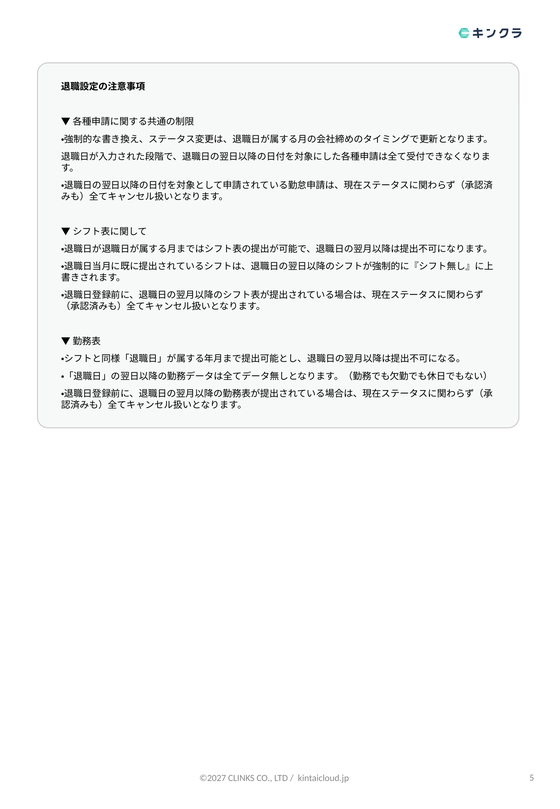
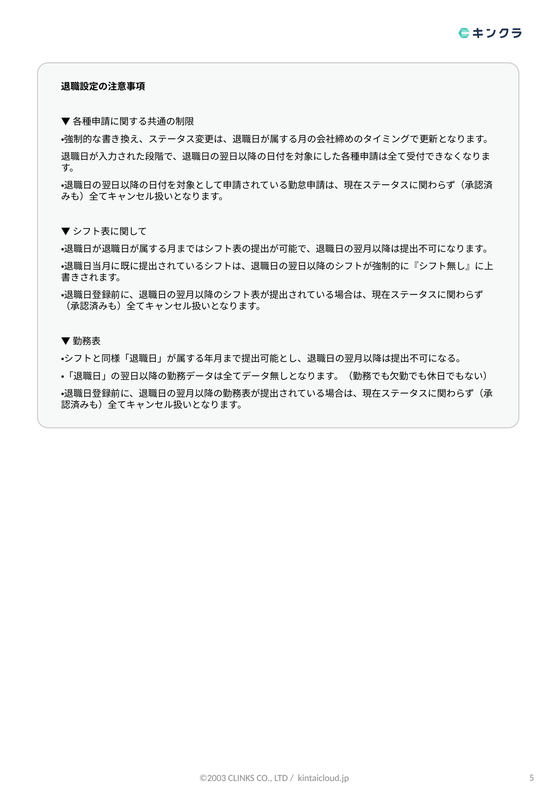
©2027: ©2027 -> ©2003
